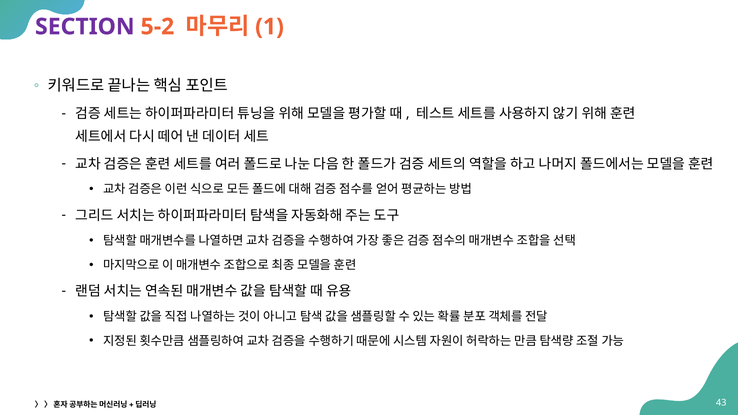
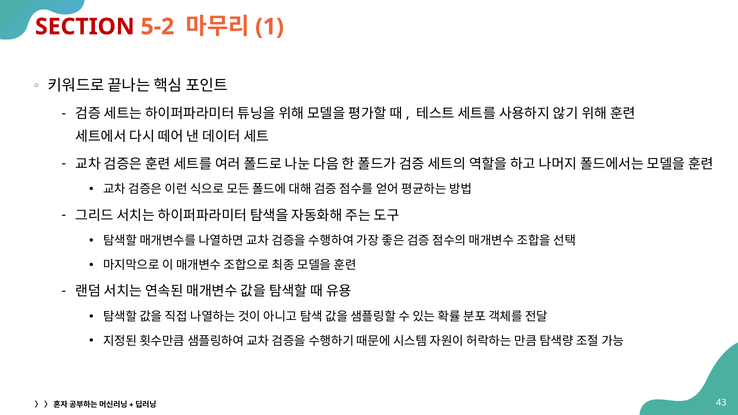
SECTION colour: purple -> red
